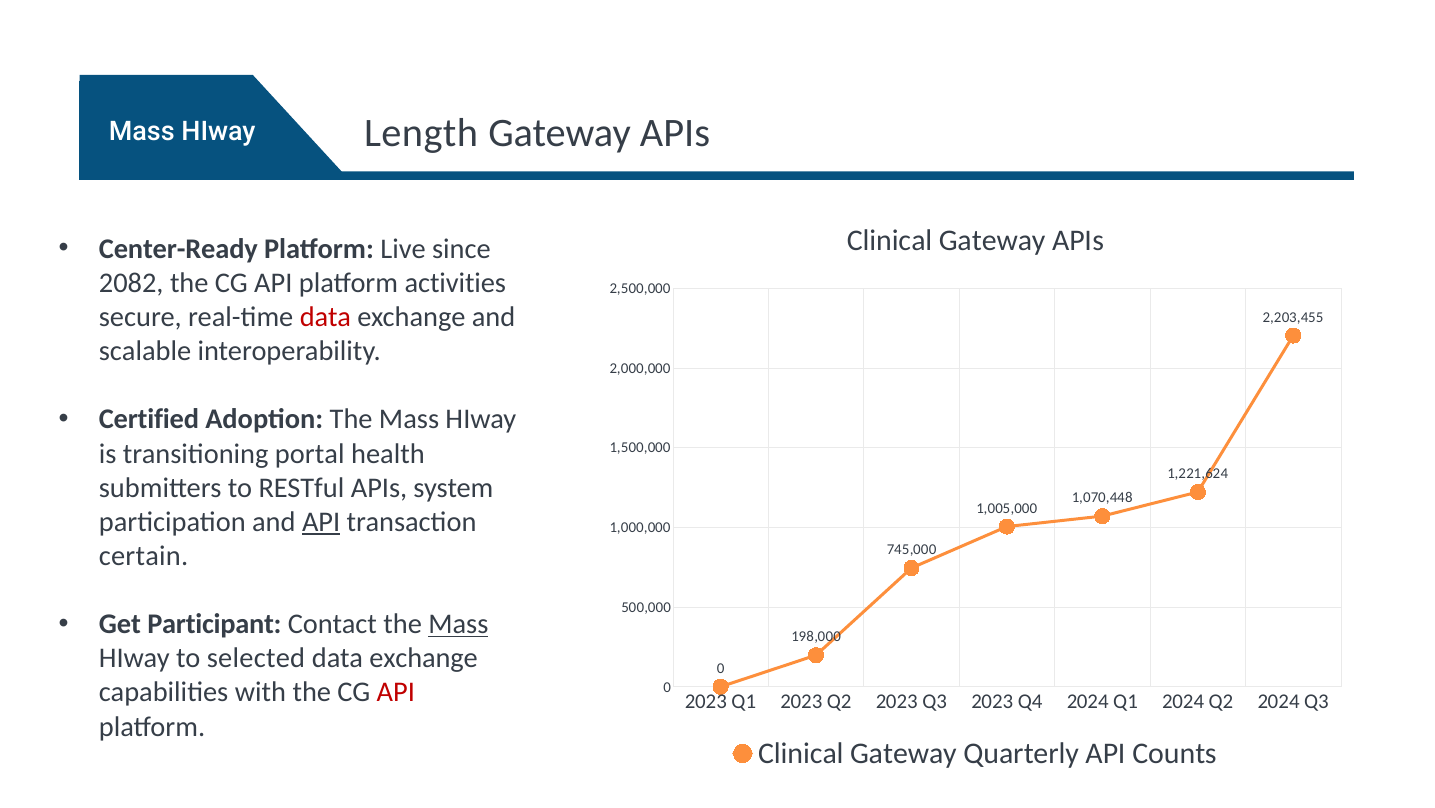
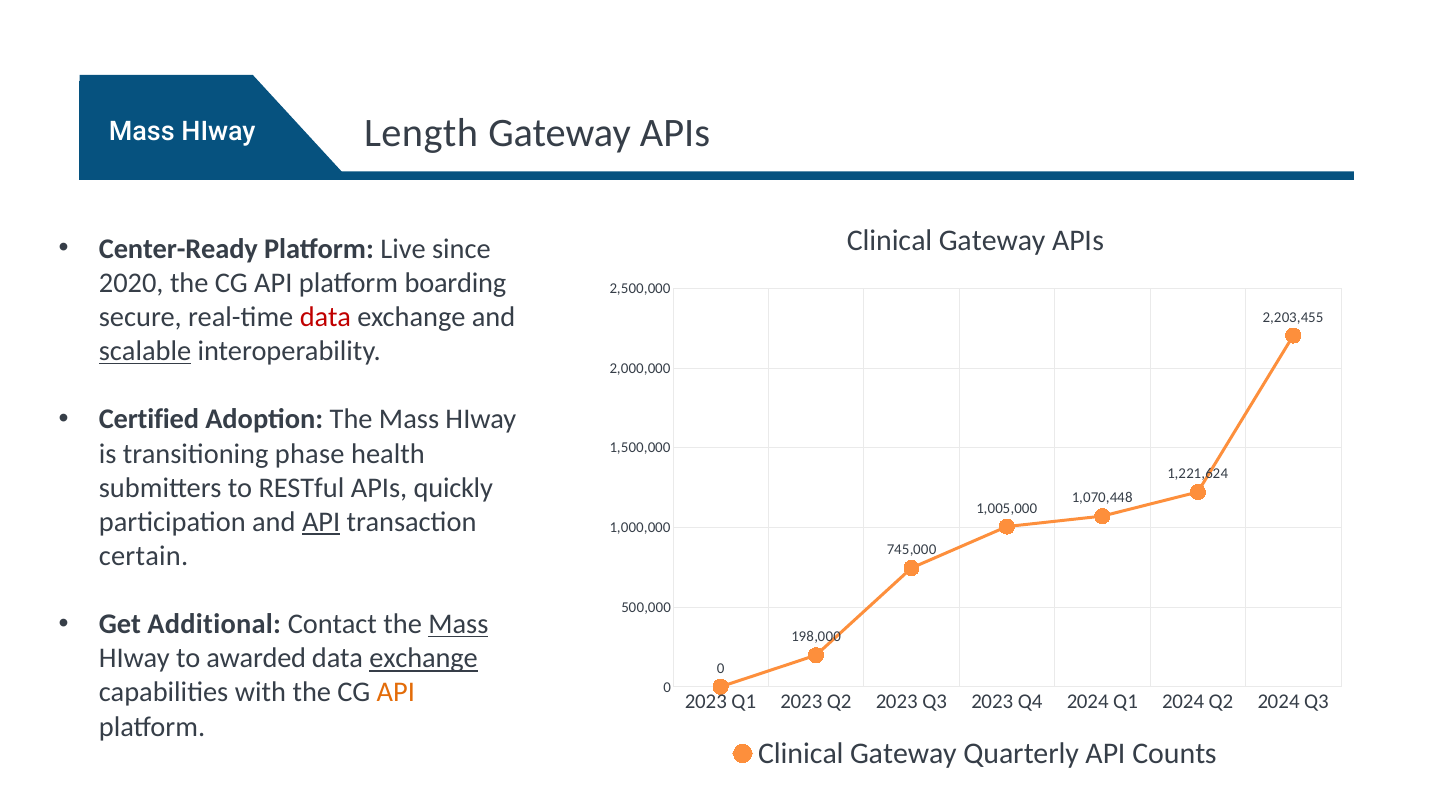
2082: 2082 -> 2020
activities: activities -> boarding
scalable underline: none -> present
portal: portal -> phase
system: system -> quickly
Participant: Participant -> Additional
selected: selected -> awarded
exchange at (424, 658) underline: none -> present
API at (396, 692) colour: red -> orange
